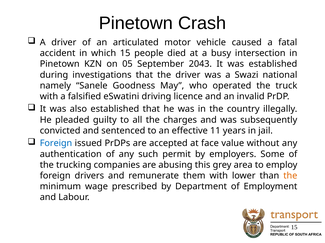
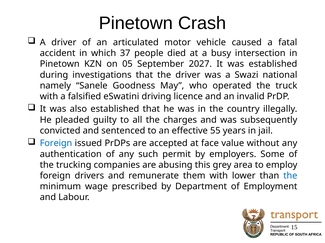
which 15: 15 -> 37
2043: 2043 -> 2027
11: 11 -> 55
the at (290, 176) colour: orange -> blue
